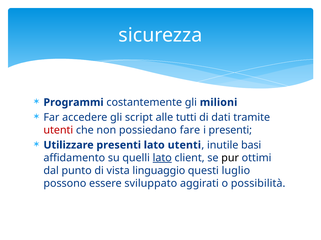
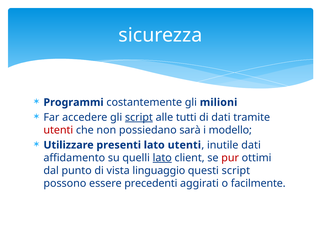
script at (139, 118) underline: none -> present
fare: fare -> sarà
i presenti: presenti -> modello
inutile basi: basi -> dati
pur colour: black -> red
questi luglio: luglio -> script
sviluppato: sviluppato -> precedenti
possibilità: possibilità -> facilmente
